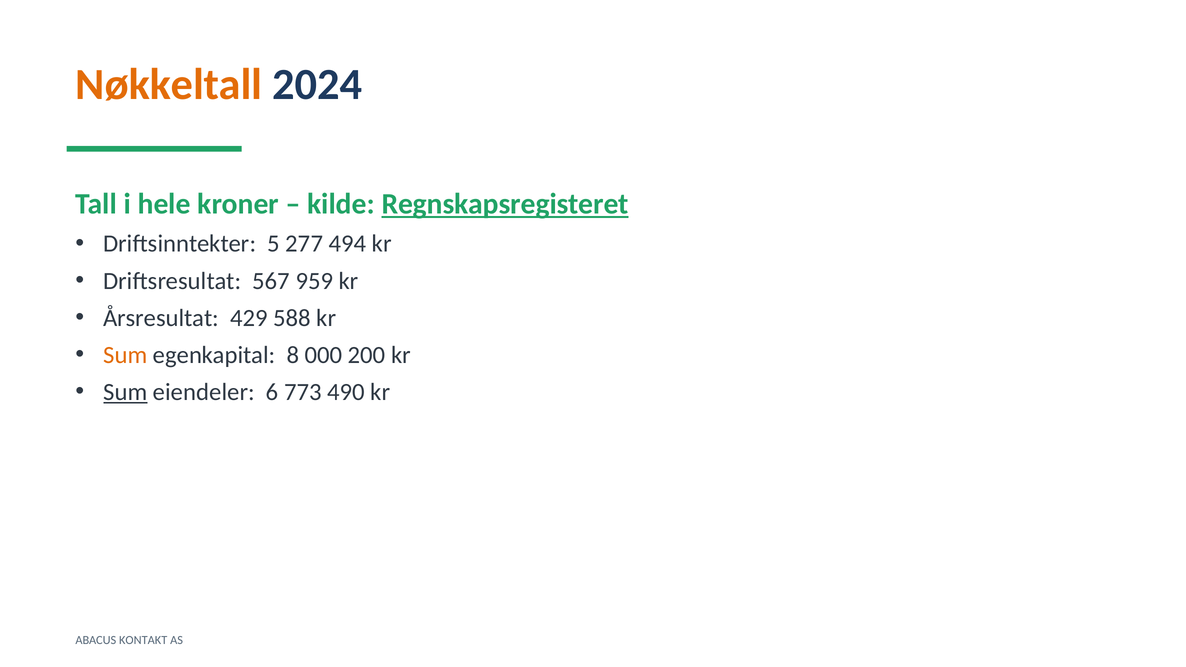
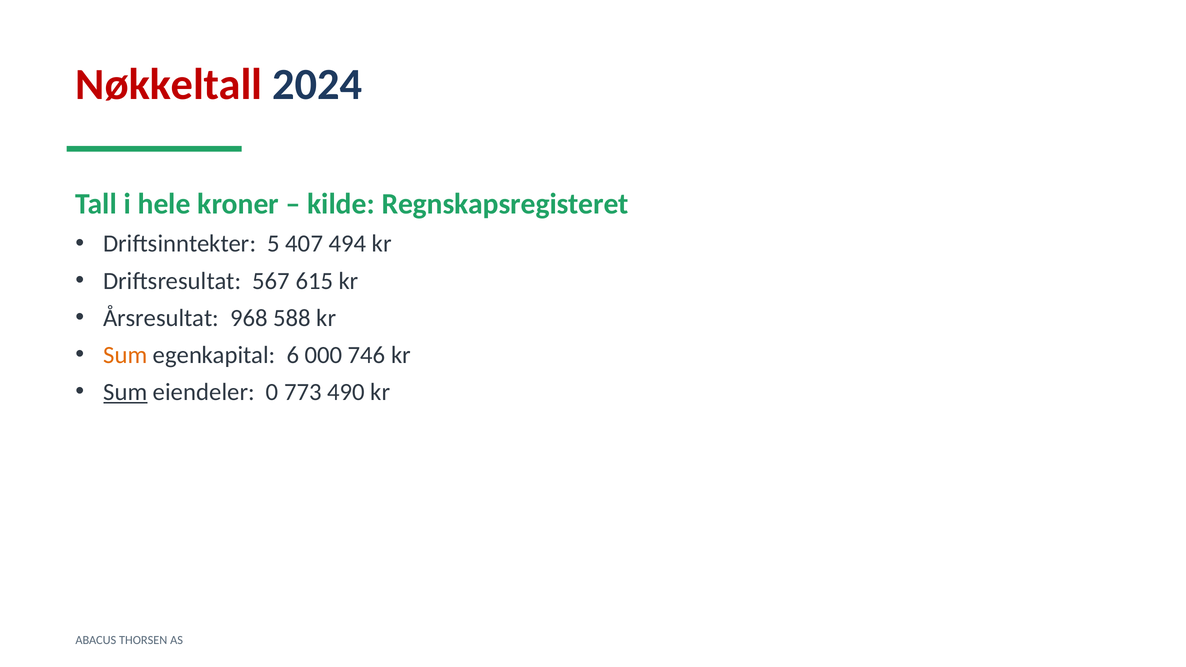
Nøkkeltall colour: orange -> red
Regnskapsregisteret underline: present -> none
277: 277 -> 407
959: 959 -> 615
429: 429 -> 968
8: 8 -> 6
200: 200 -> 746
6: 6 -> 0
KONTAKT: KONTAKT -> THORSEN
